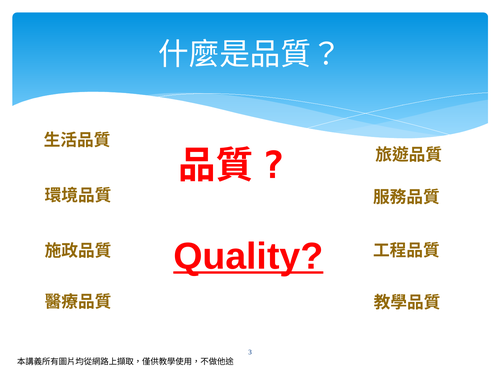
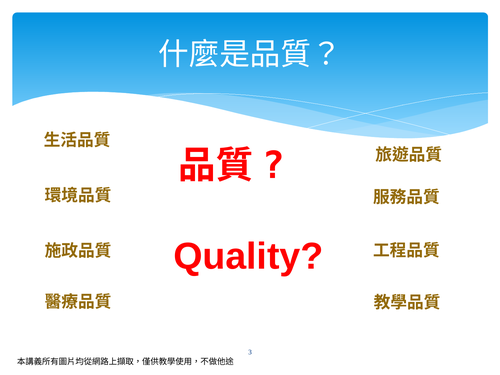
Quality underline: present -> none
